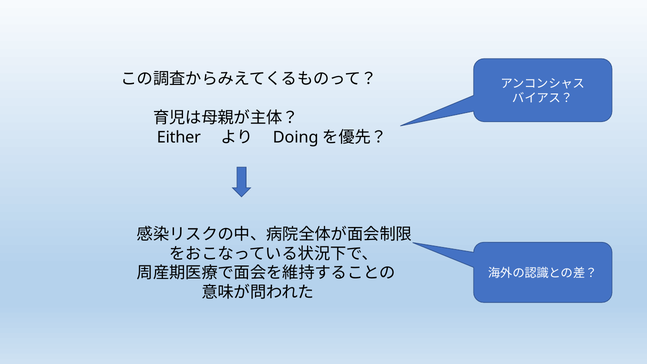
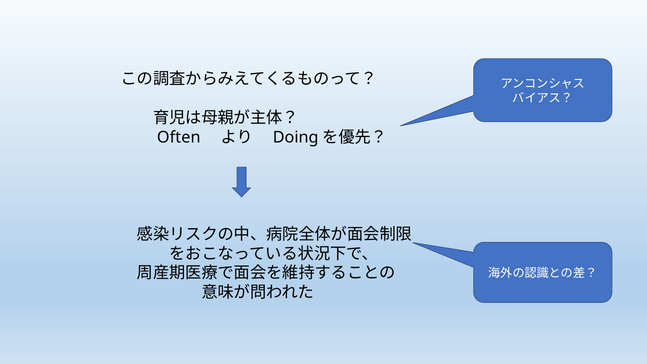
Either: Either -> Often
